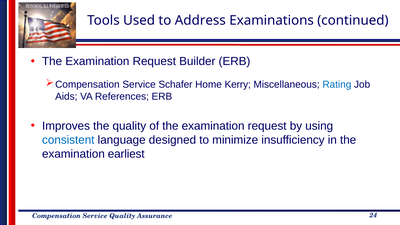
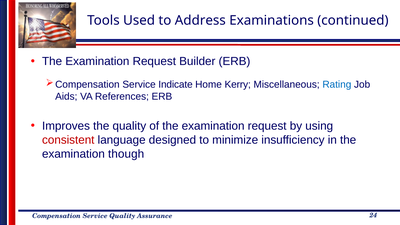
Schafer: Schafer -> Indicate
consistent colour: blue -> red
earliest: earliest -> though
